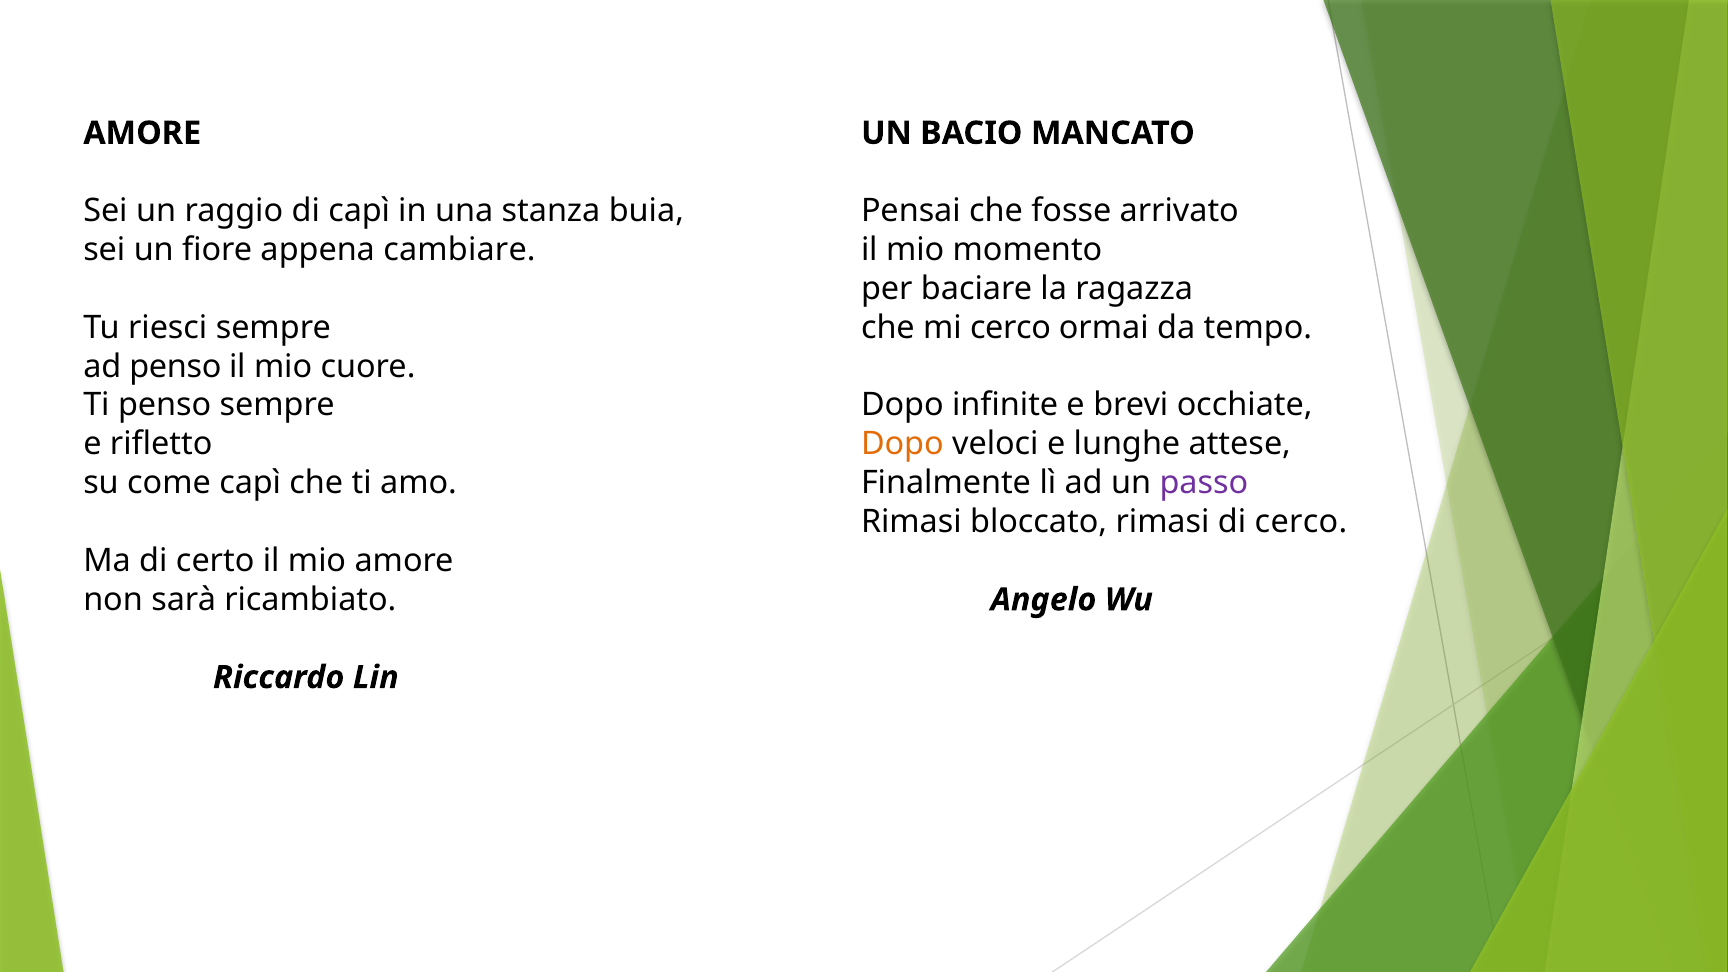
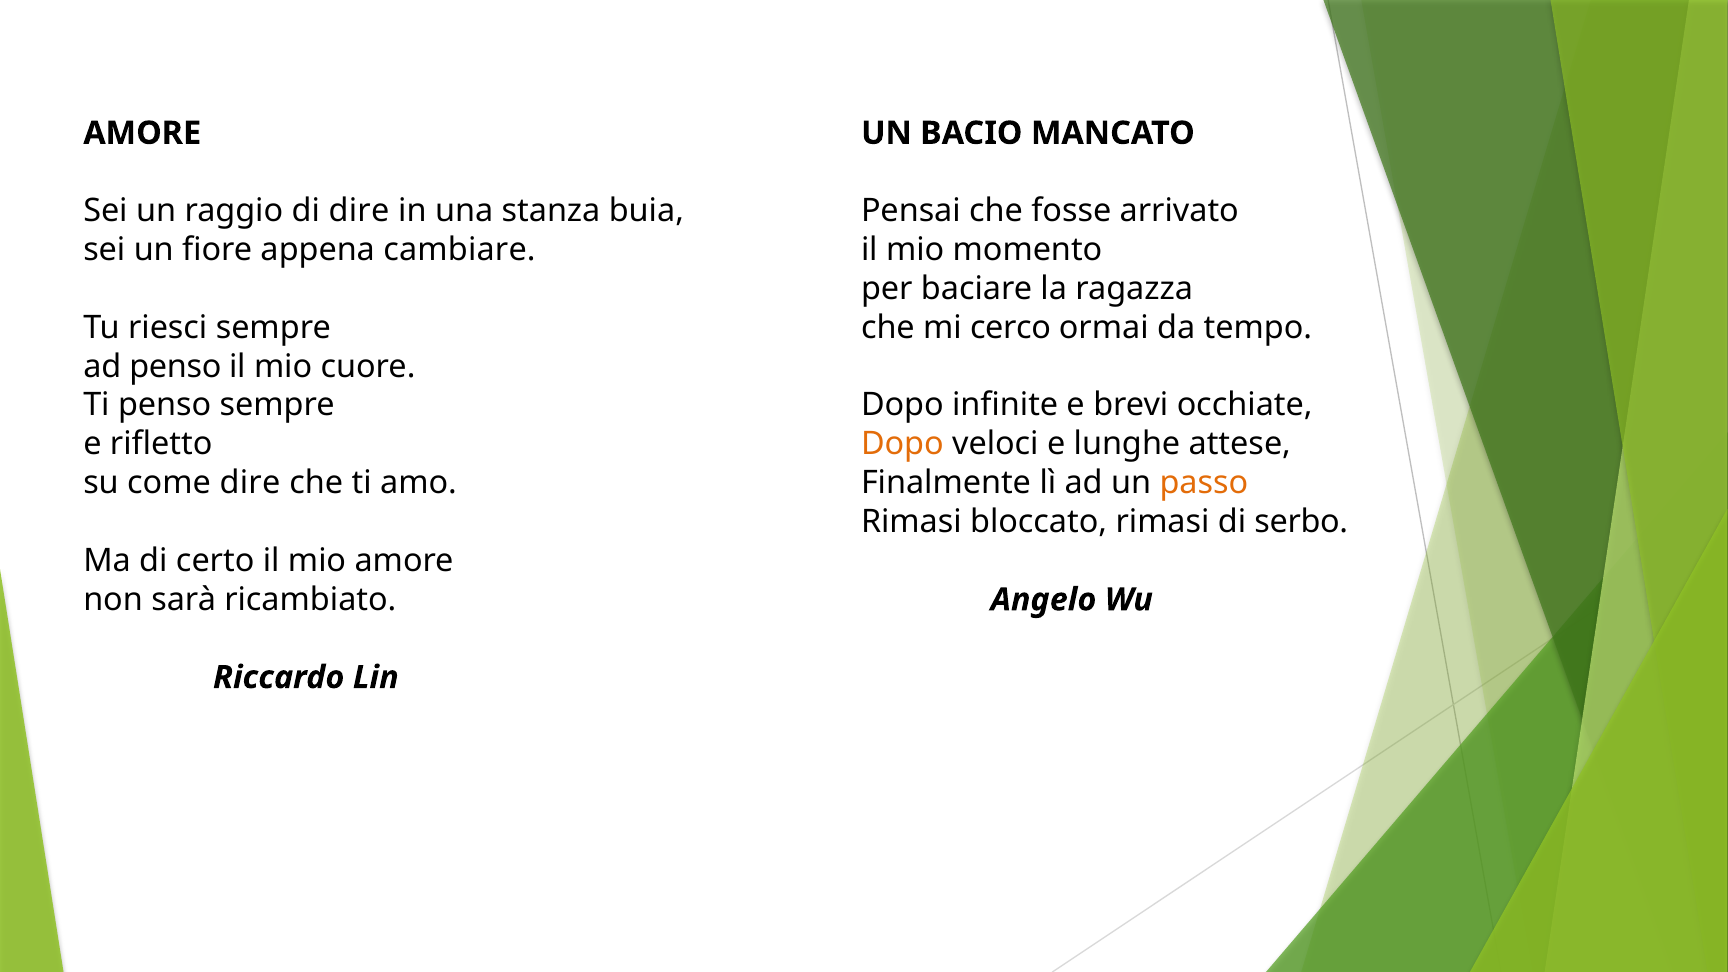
di capì: capì -> dire
come capì: capì -> dire
passo colour: purple -> orange
di cerco: cerco -> serbo
